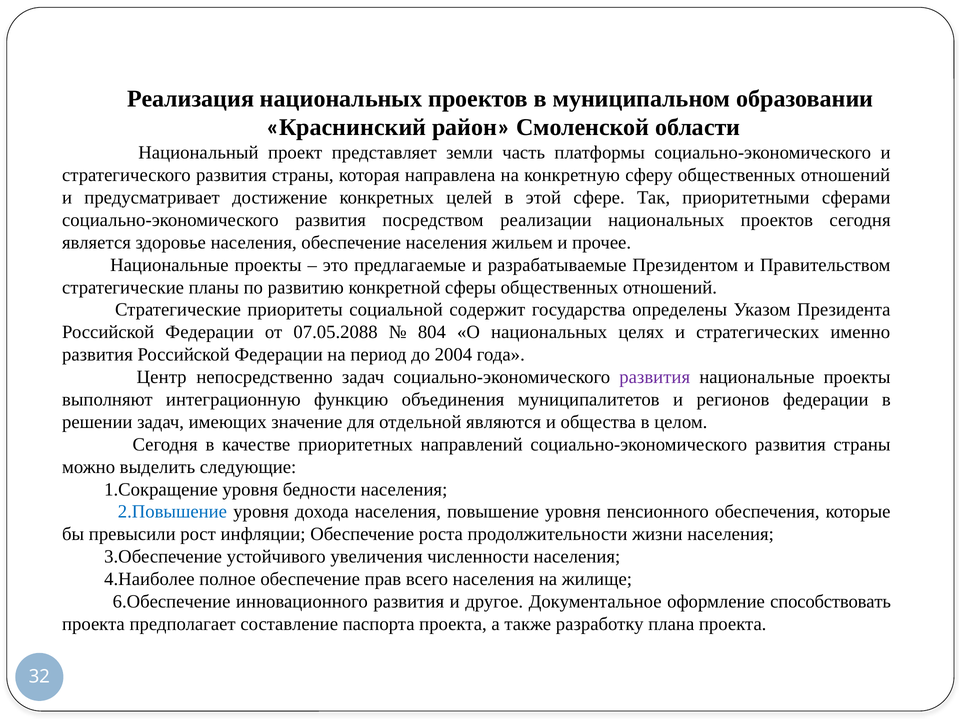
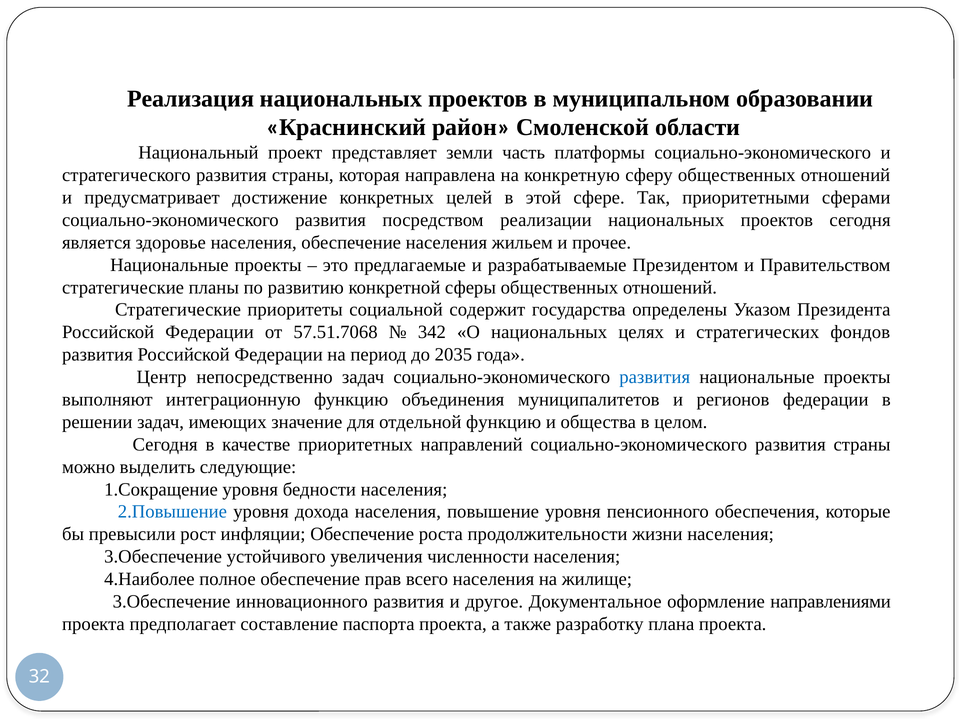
07.05.2088: 07.05.2088 -> 57.51.7068
804: 804 -> 342
именно: именно -> фондов
2004: 2004 -> 2035
развития at (655, 377) colour: purple -> blue
отдельной являются: являются -> функцию
6.Обеспечение at (172, 601): 6.Обеспечение -> 3.Обеспечение
способствовать: способствовать -> направлениями
